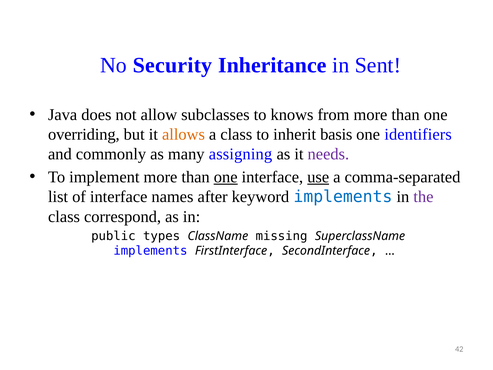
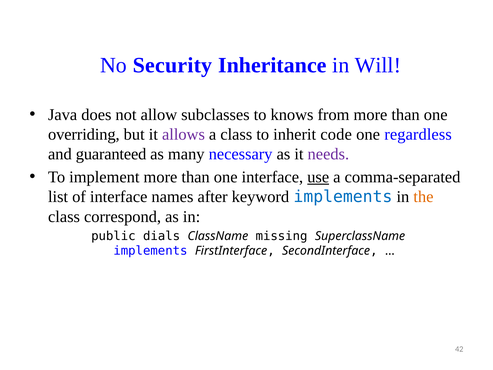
Sent: Sent -> Will
allows colour: orange -> purple
basis: basis -> code
identifiers: identifiers -> regardless
commonly: commonly -> guaranteed
assigning: assigning -> necessary
one at (226, 177) underline: present -> none
the colour: purple -> orange
types: types -> dials
